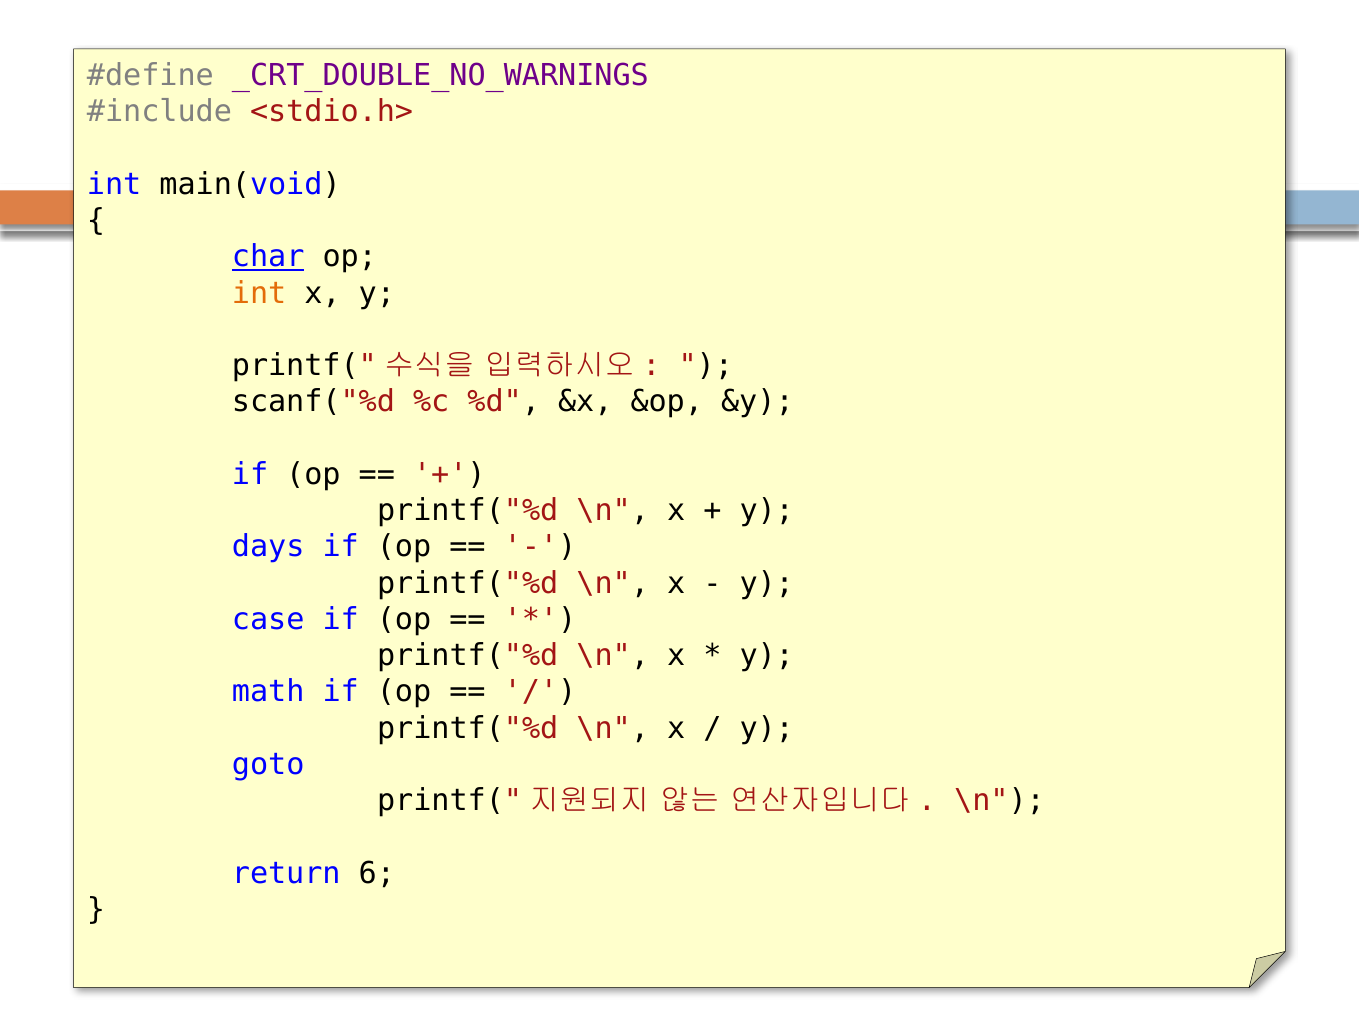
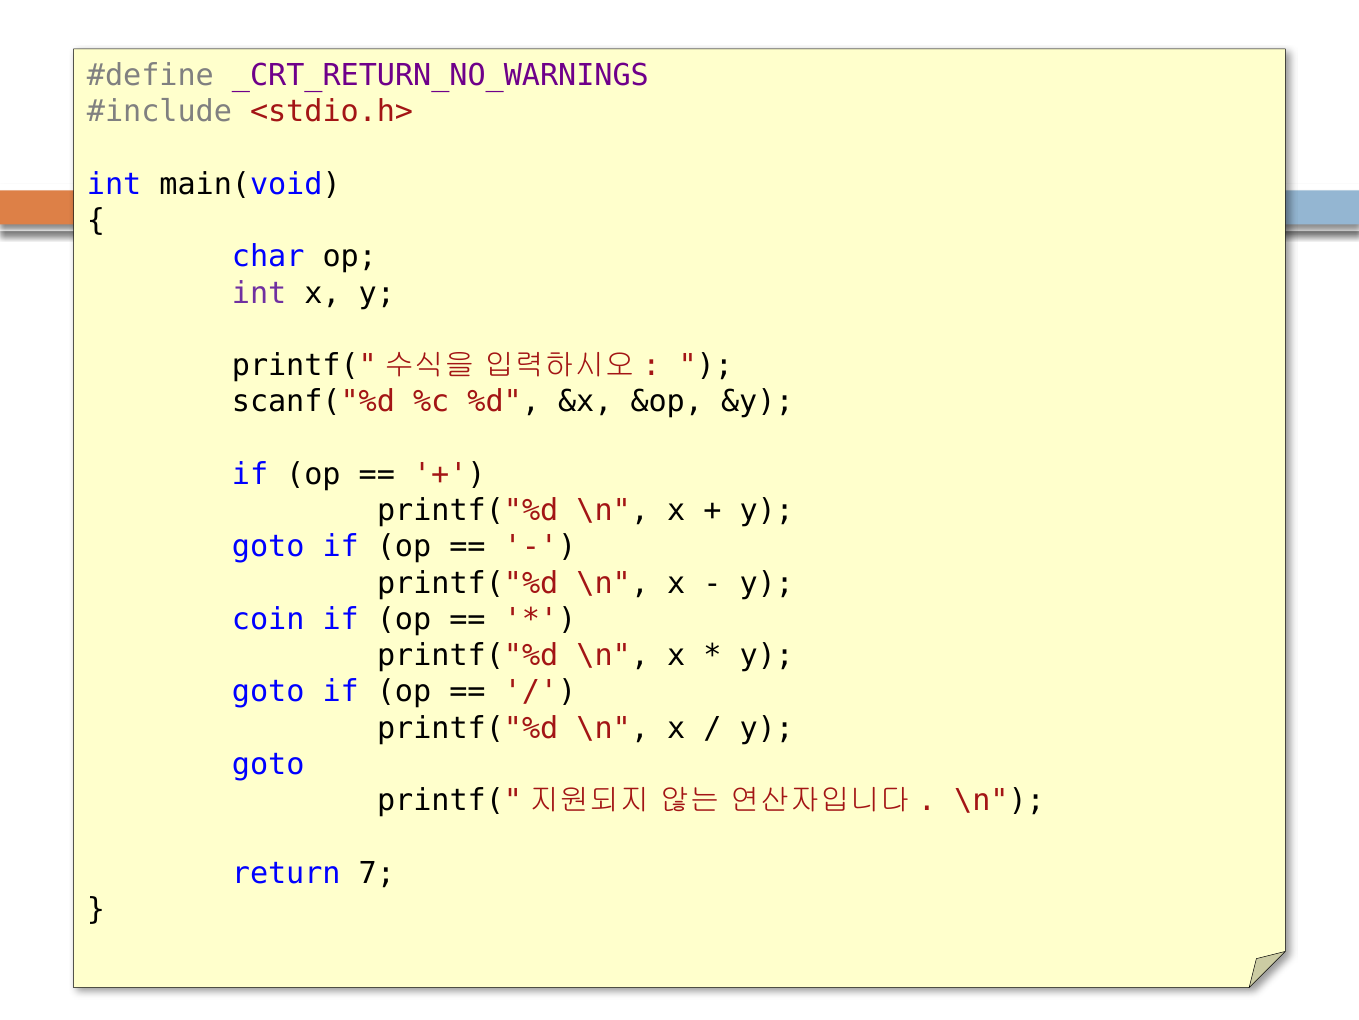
_CRT_DOUBLE_NO_WARNINGS: _CRT_DOUBLE_NO_WARNINGS -> _CRT_RETURN_NO_WARNINGS
char underline: present -> none
int at (259, 293) colour: orange -> purple
days at (268, 547): days -> goto
case: case -> coin
math at (268, 691): math -> goto
6: 6 -> 7
